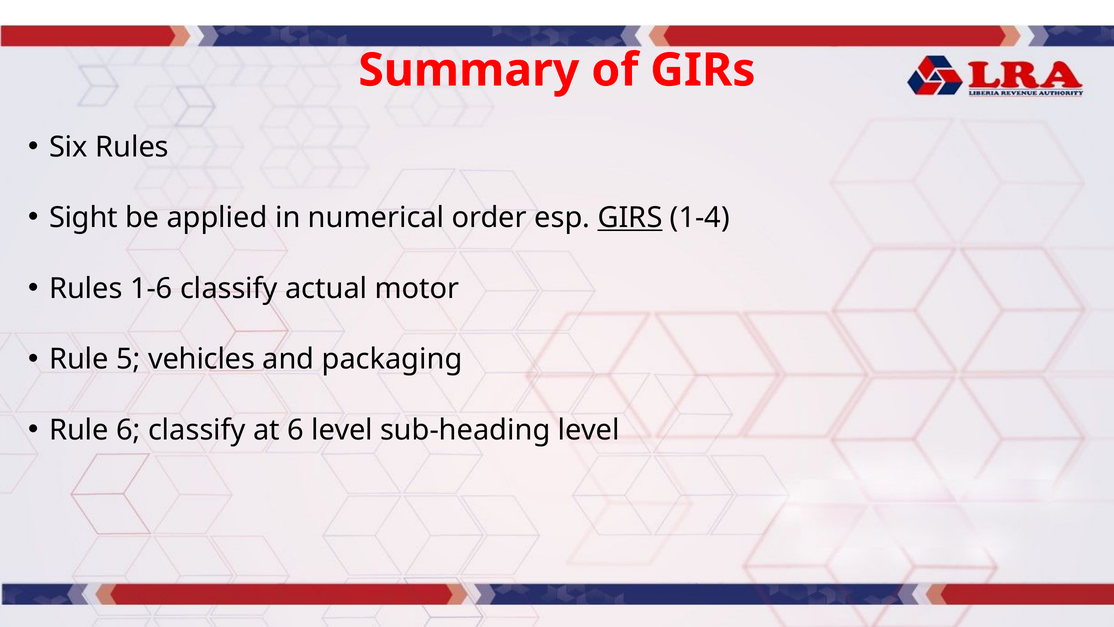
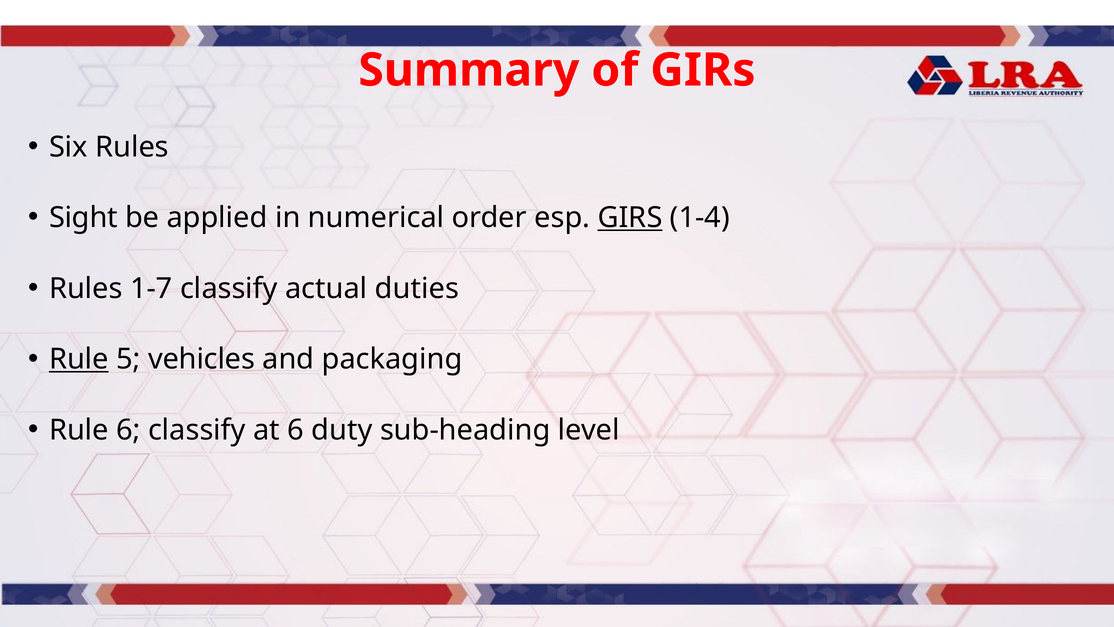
1-6: 1-6 -> 1-7
motor: motor -> duties
Rule at (79, 359) underline: none -> present
6 level: level -> duty
